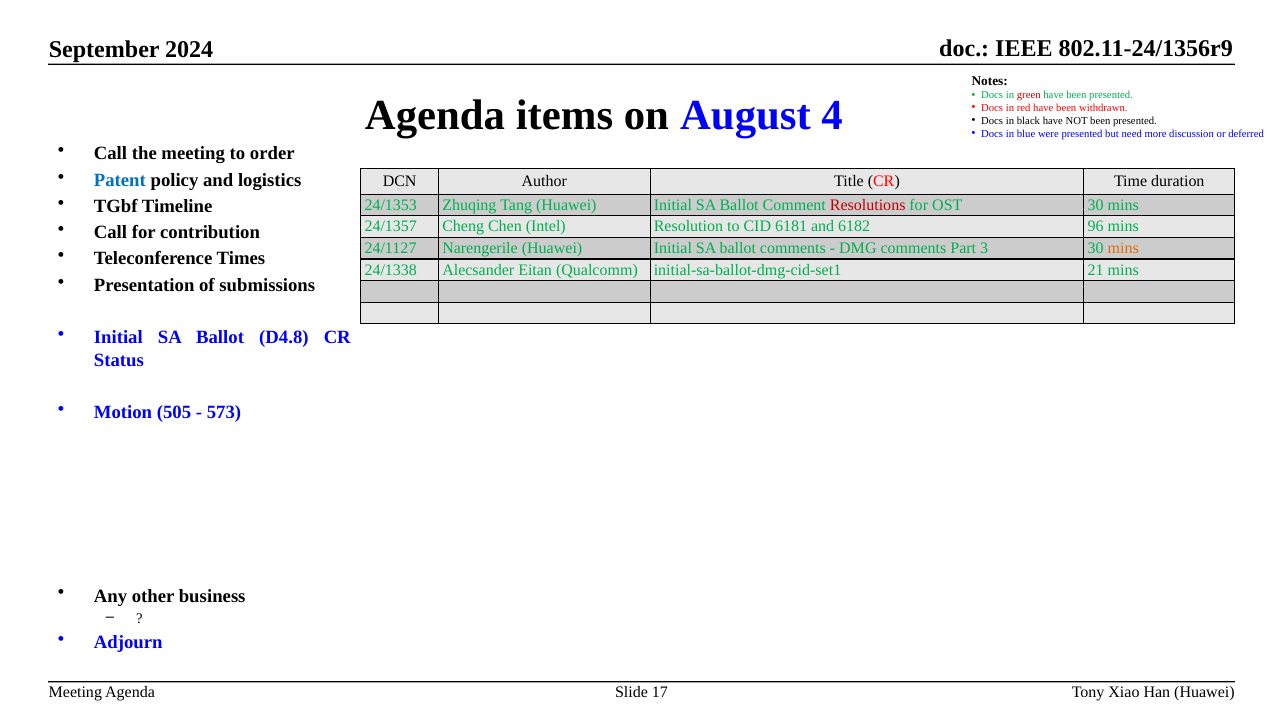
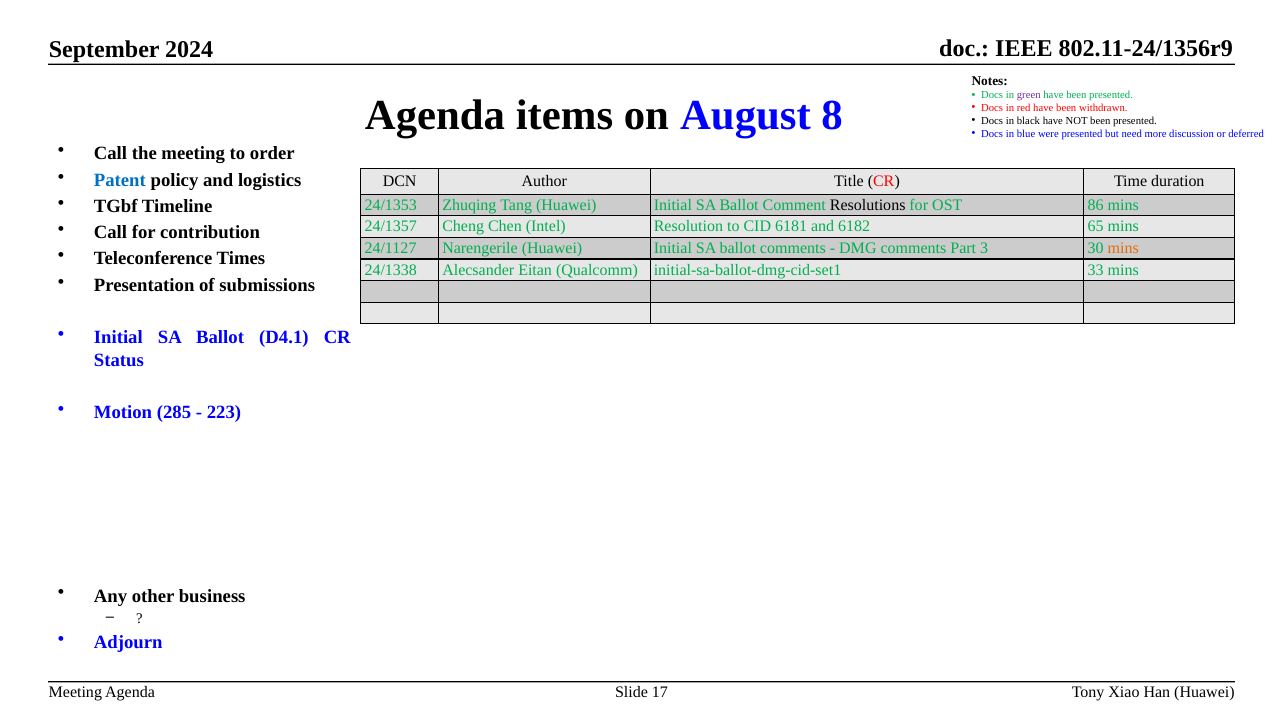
green colour: red -> purple
4: 4 -> 8
Resolutions colour: red -> black
OST 30: 30 -> 86
96: 96 -> 65
21: 21 -> 33
D4.8: D4.8 -> D4.1
505: 505 -> 285
573: 573 -> 223
